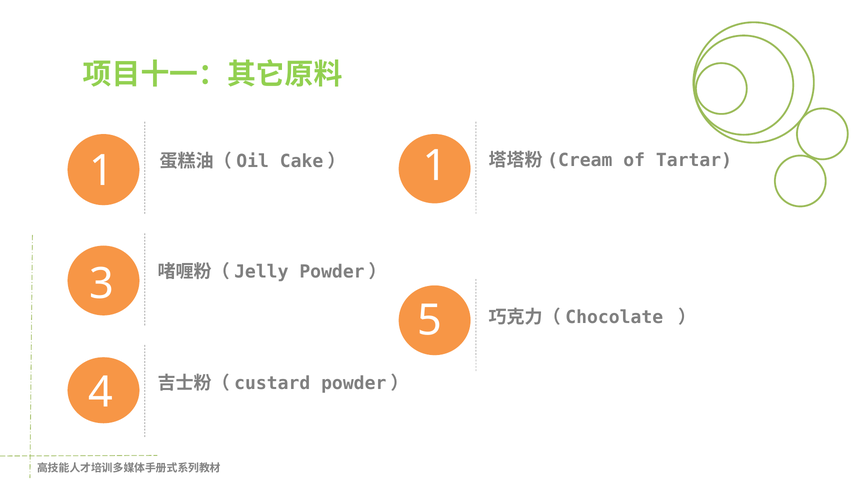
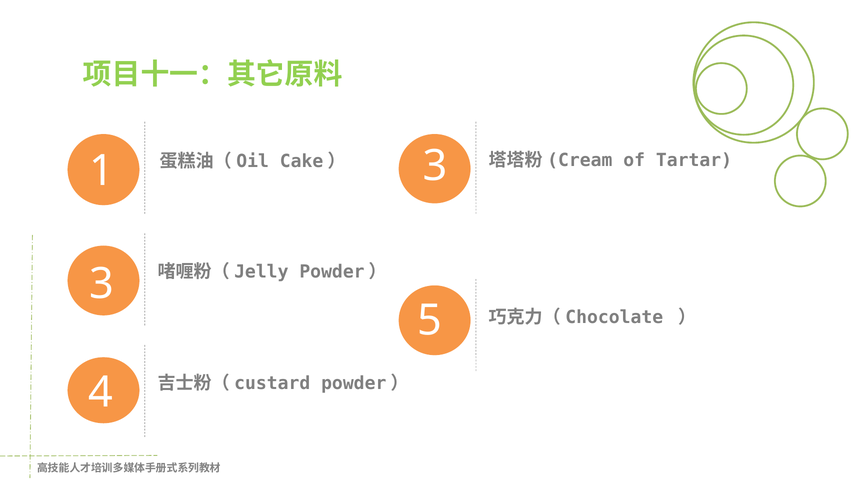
Cake） 1: 1 -> 3
